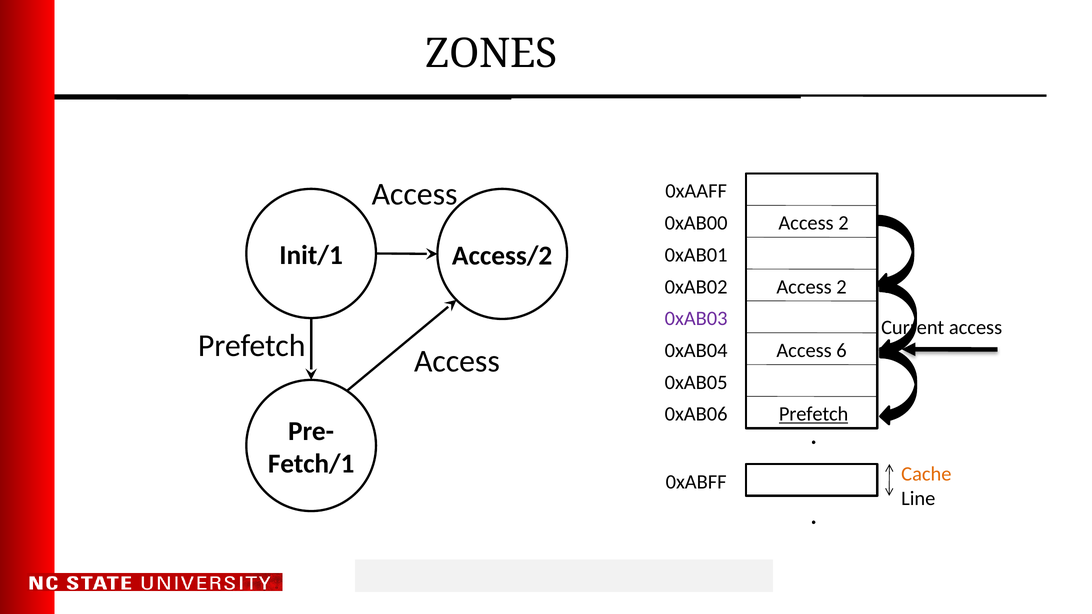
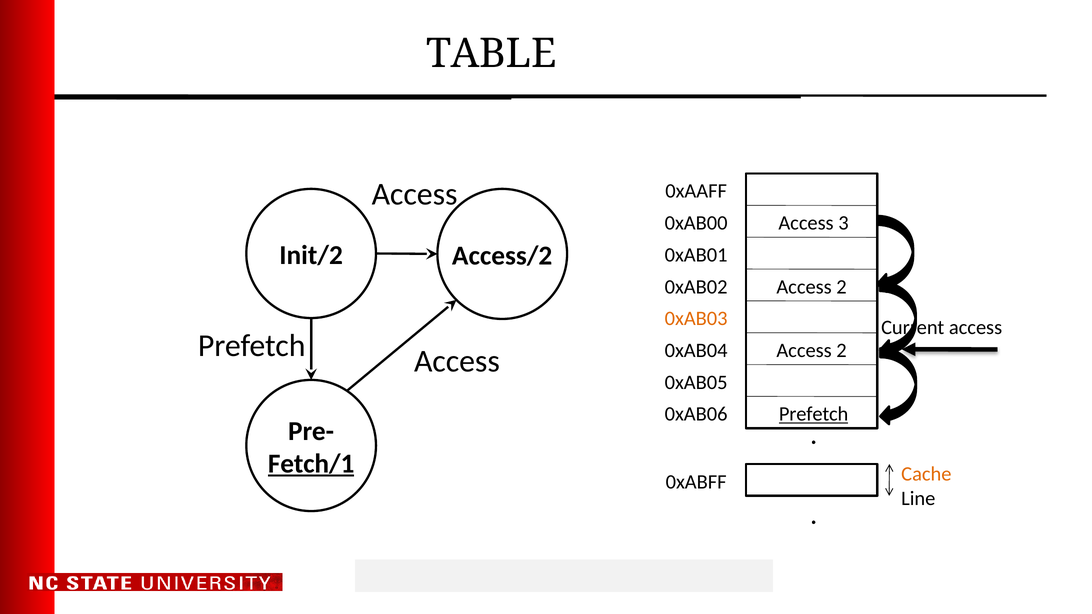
ZONES: ZONES -> TABLE
2 at (843, 223): 2 -> 3
Init/1: Init/1 -> Init/2
0xAB03 colour: purple -> orange
6 at (842, 351): 6 -> 2
Fetch/1 underline: none -> present
